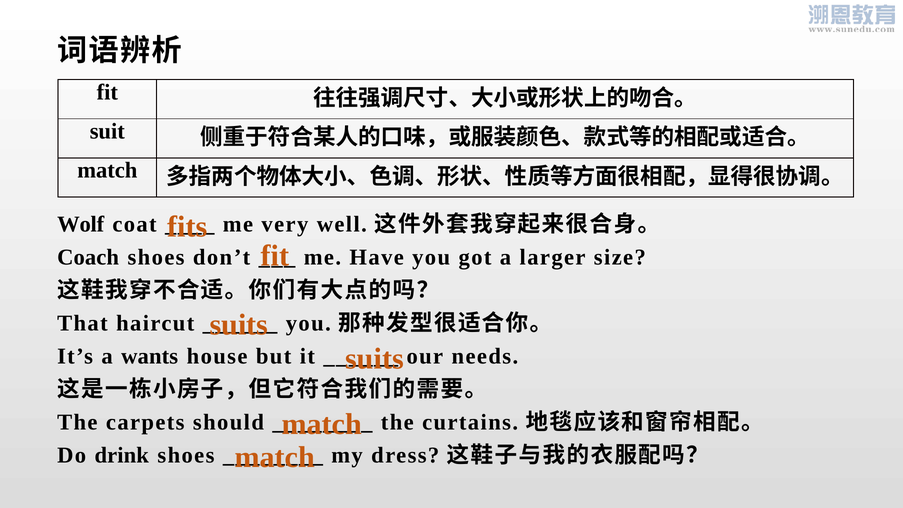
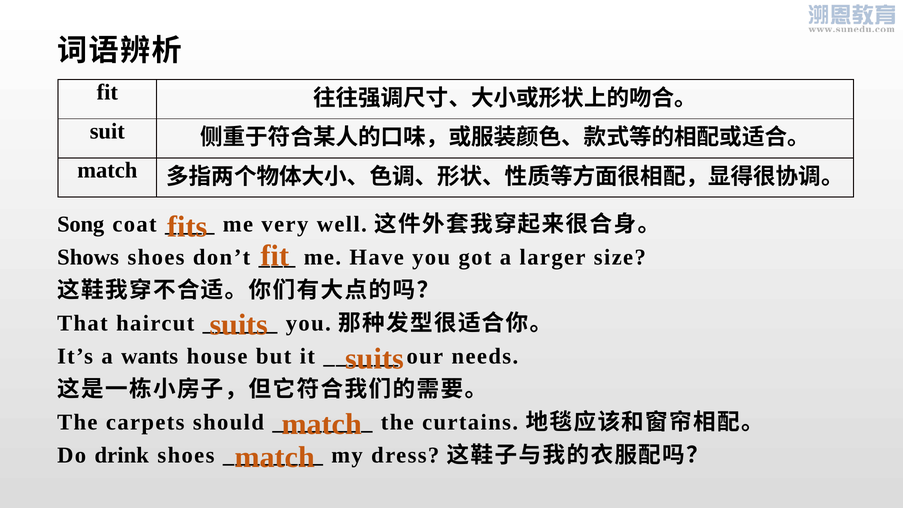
Wolf: Wolf -> Song
Coach: Coach -> Shows
